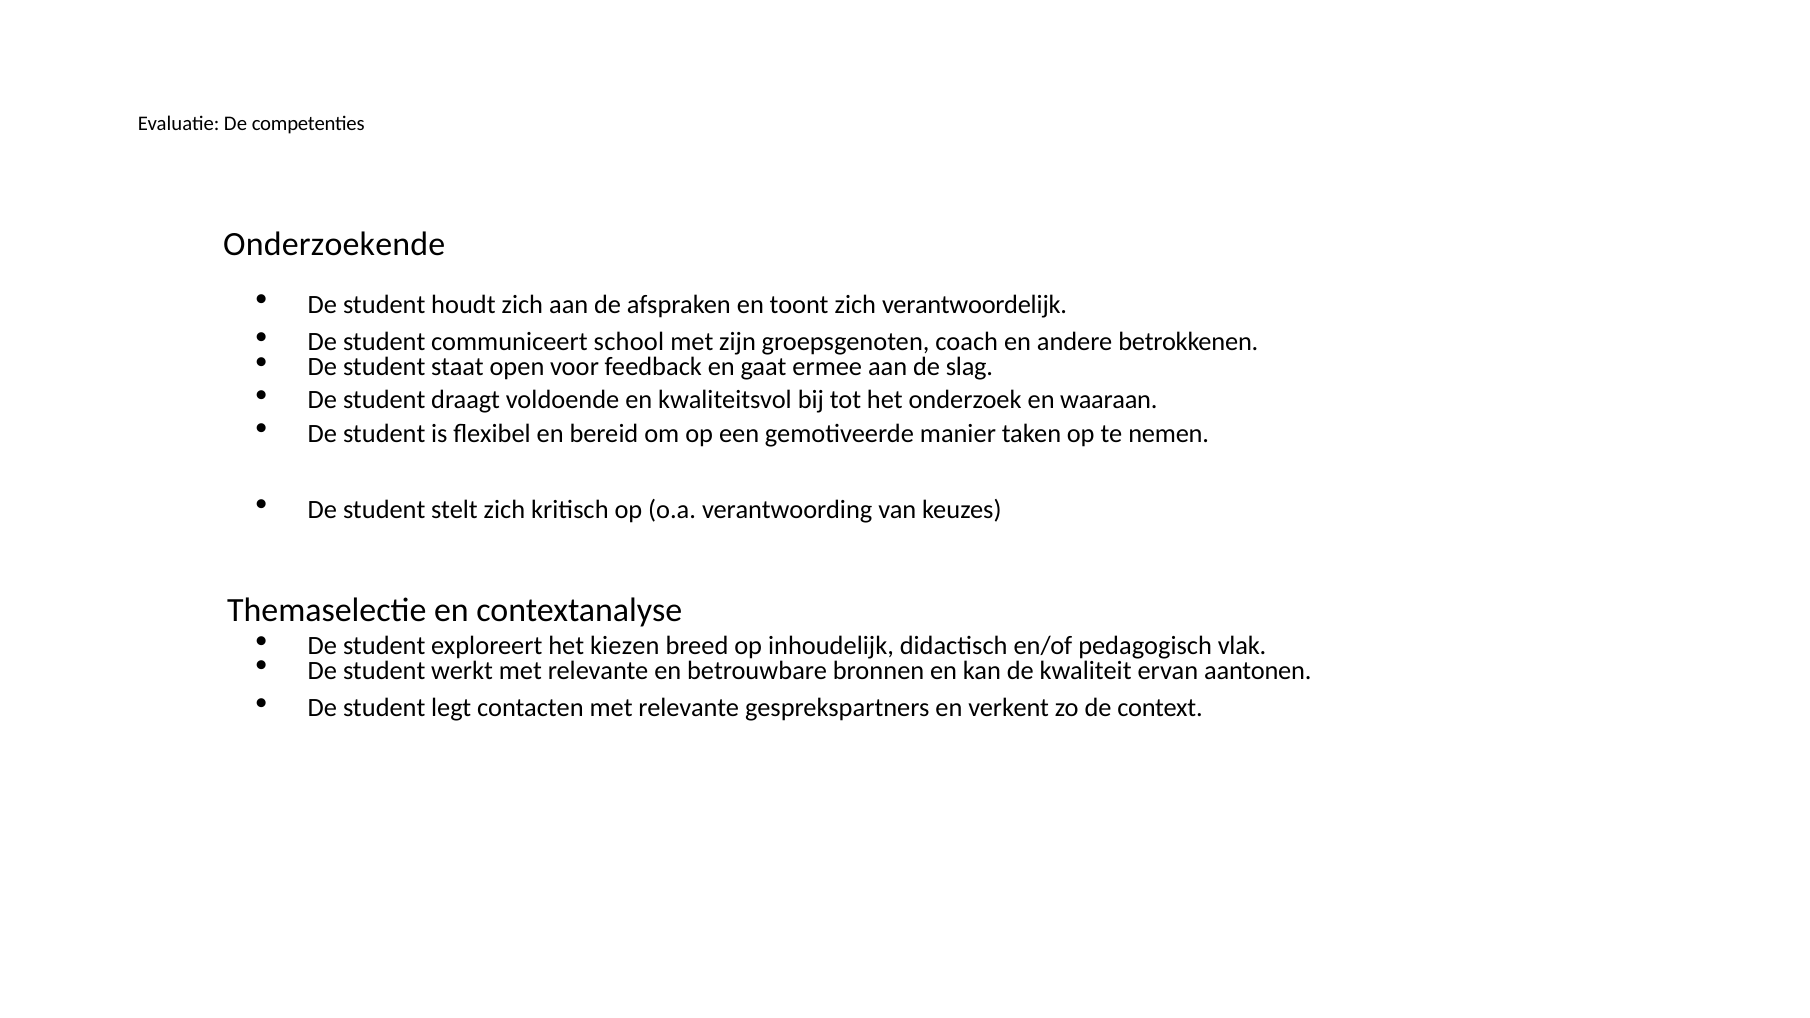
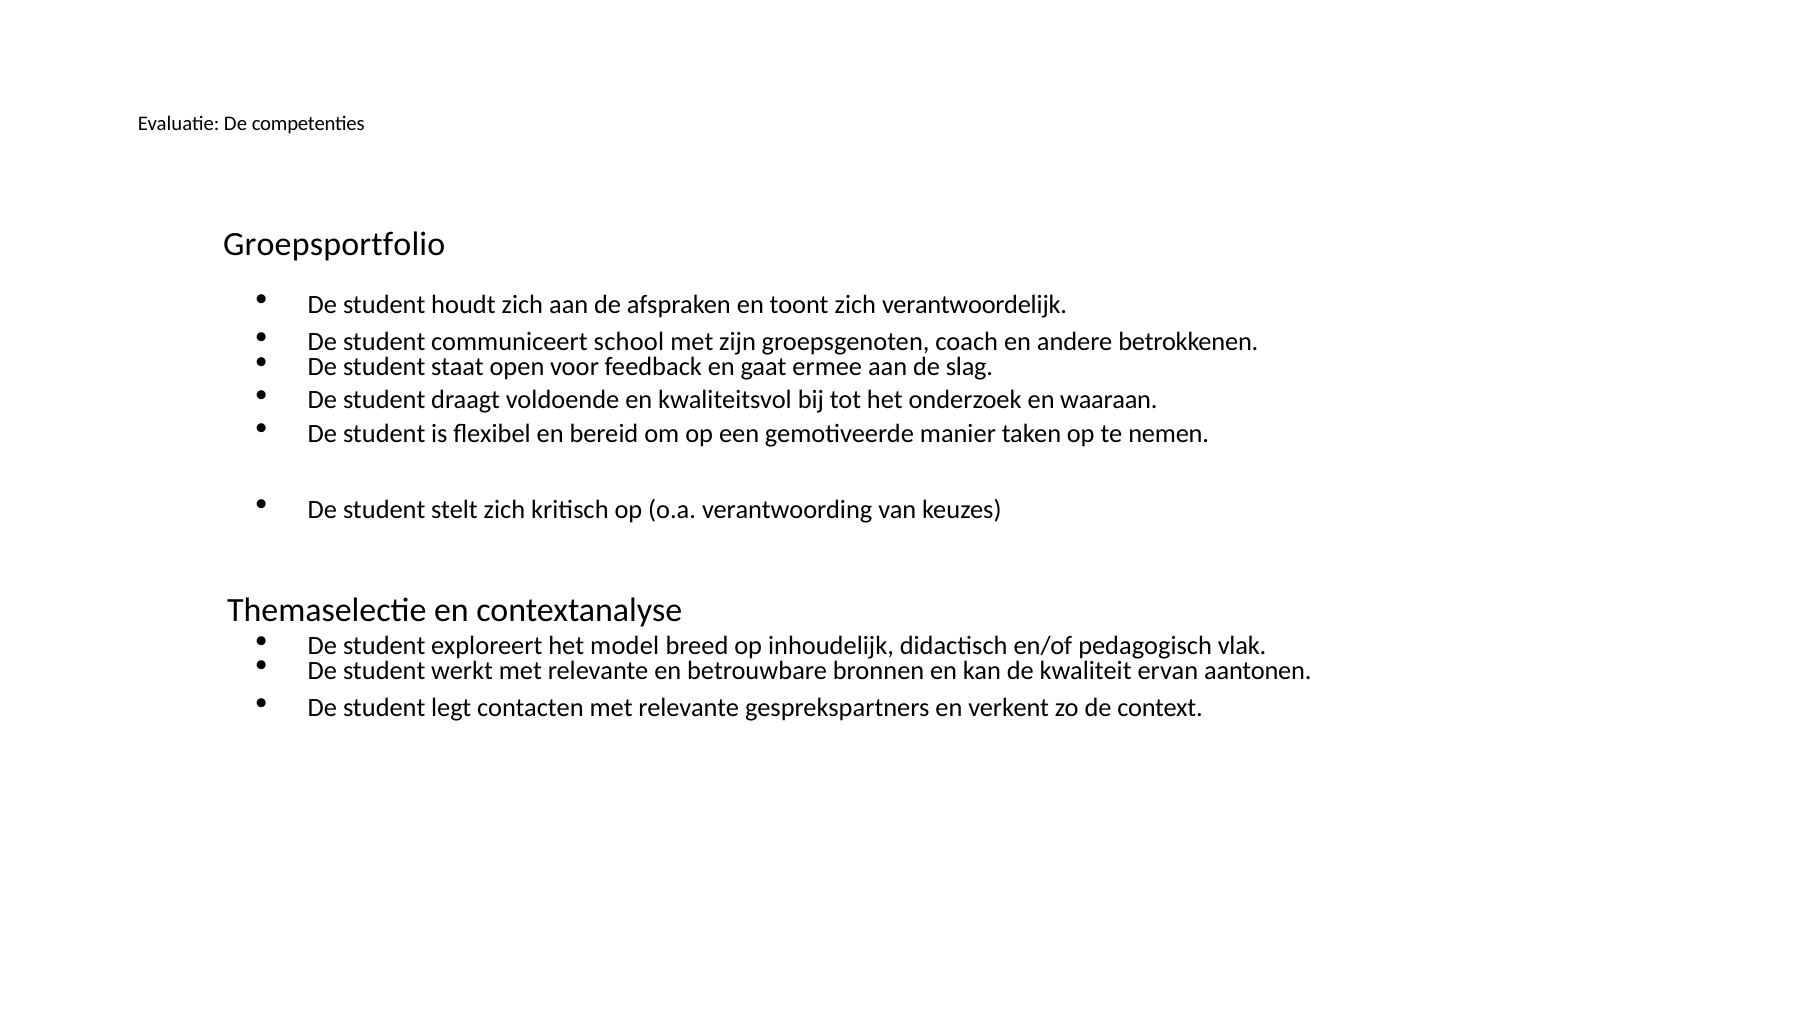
Onderzoekende: Onderzoekende -> Groepsportfolio
kiezen: kiezen -> model
